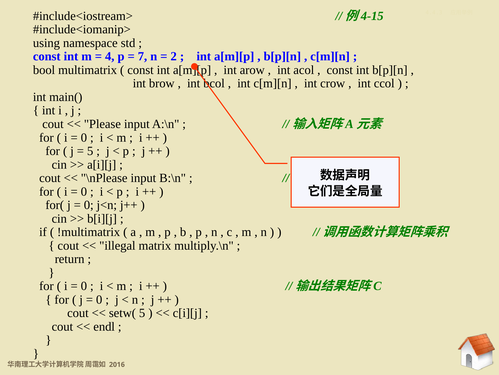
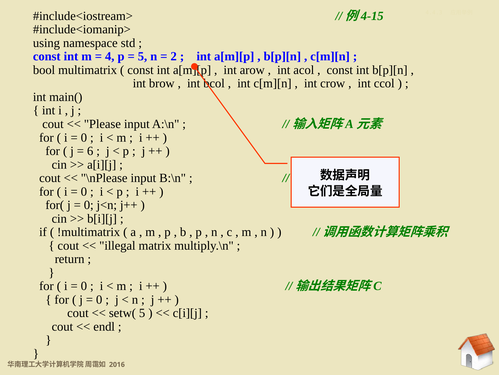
7 at (142, 56): 7 -> 5
5 at (90, 151): 5 -> 6
